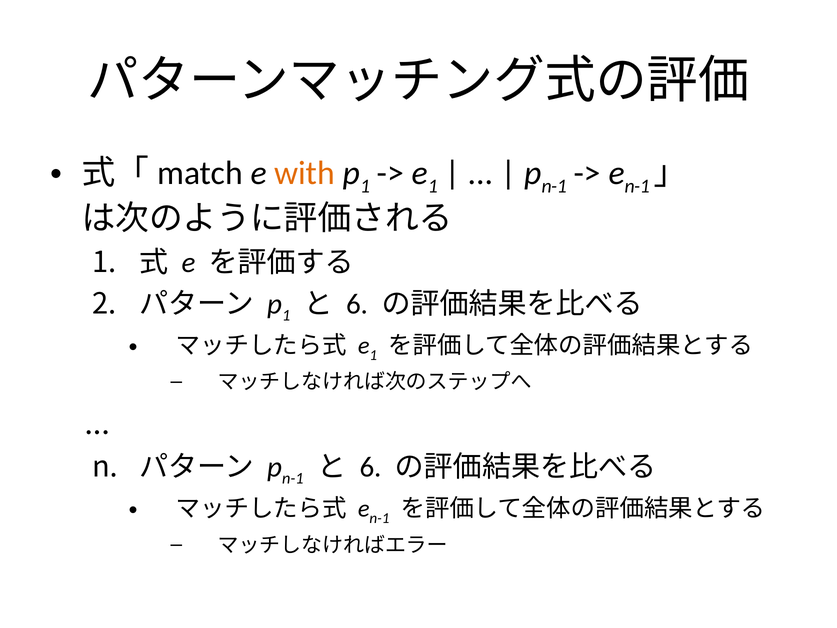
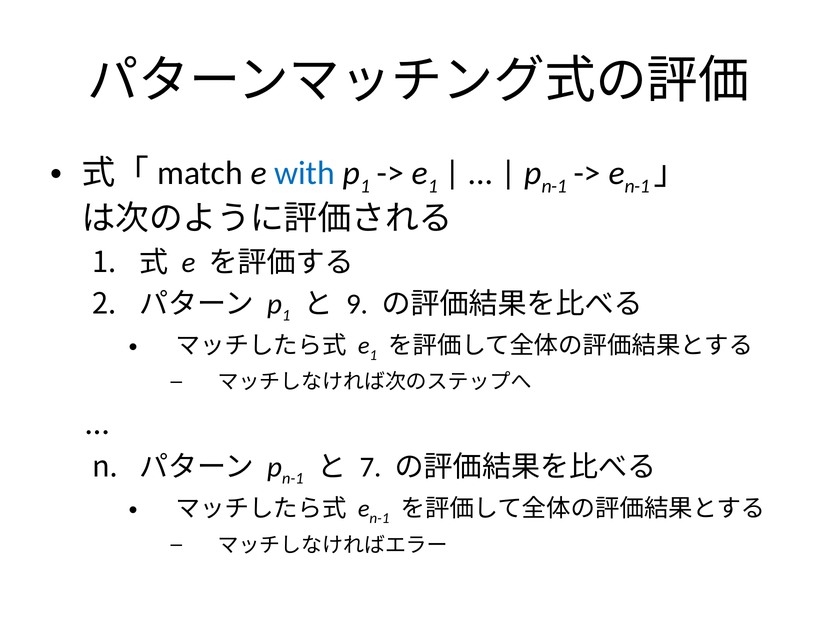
with colour: orange -> blue
6 at (357, 304): 6 -> 9
6 at (371, 467): 6 -> 7
